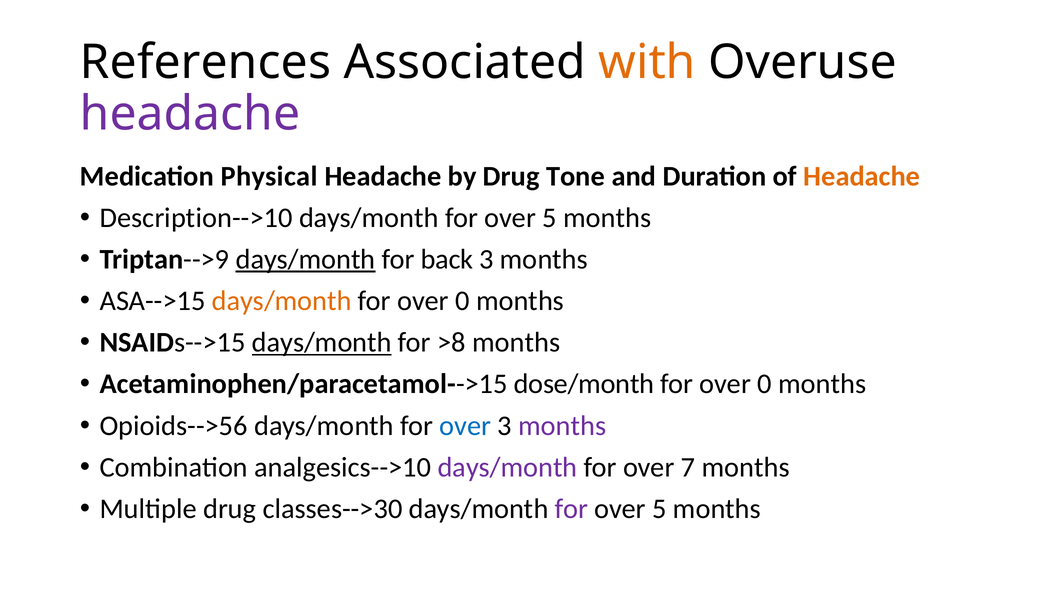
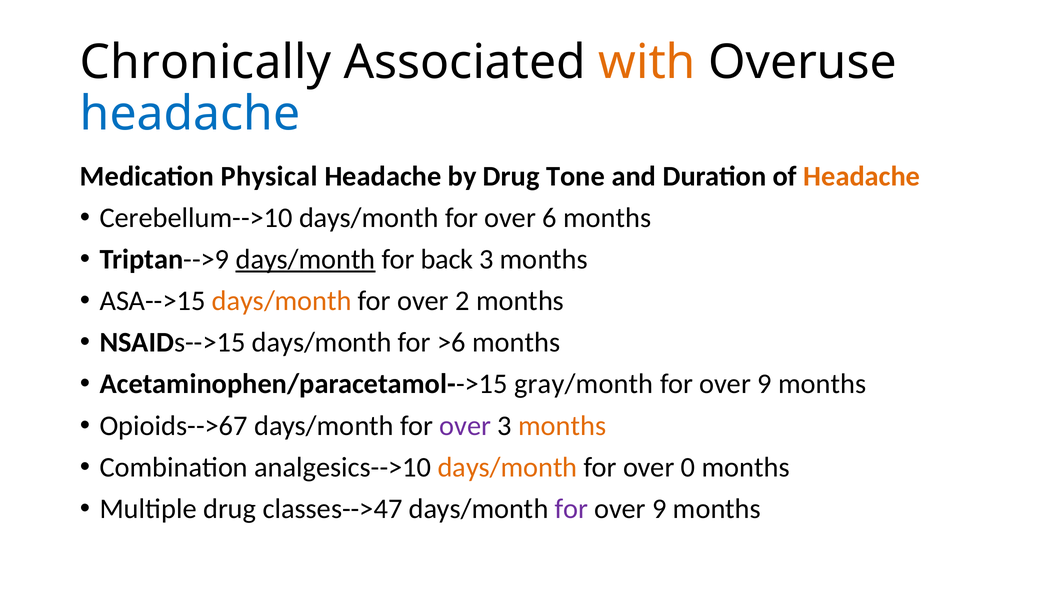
References: References -> Chronically
headache at (190, 114) colour: purple -> blue
Description-->10: Description-->10 -> Cerebellum-->10
5 at (550, 218): 5 -> 6
0 at (462, 301): 0 -> 2
days/month at (322, 343) underline: present -> none
>8: >8 -> >6
dose/month: dose/month -> gray/month
0 at (765, 384): 0 -> 9
Opioids-->56: Opioids-->56 -> Opioids-->67
over at (465, 426) colour: blue -> purple
months at (562, 426) colour: purple -> orange
days/month at (507, 467) colour: purple -> orange
7: 7 -> 0
classes-->30: classes-->30 -> classes-->47
5 at (659, 509): 5 -> 9
